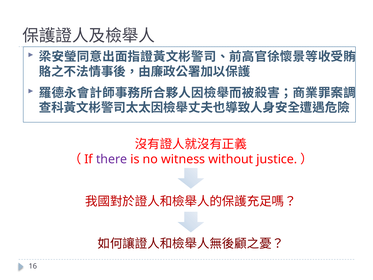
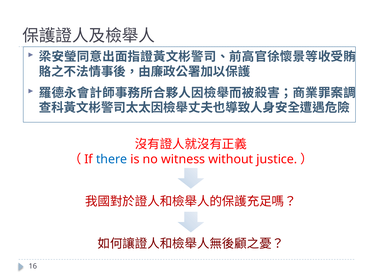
there colour: purple -> blue
